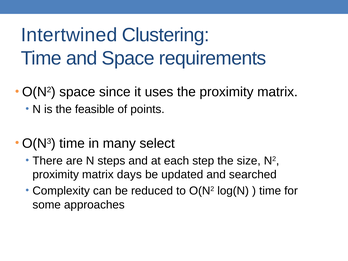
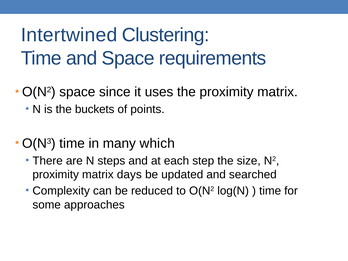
feasible: feasible -> buckets
select: select -> which
